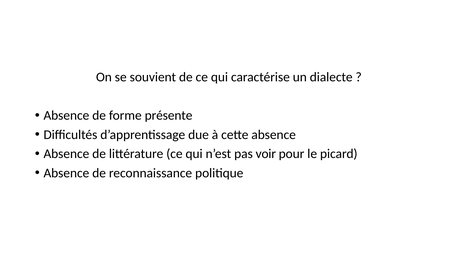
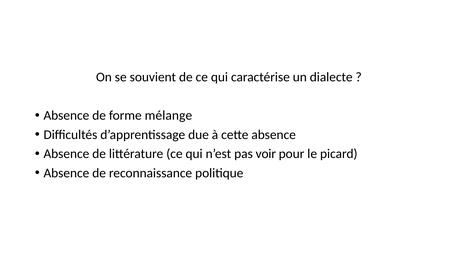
présente: présente -> mélange
